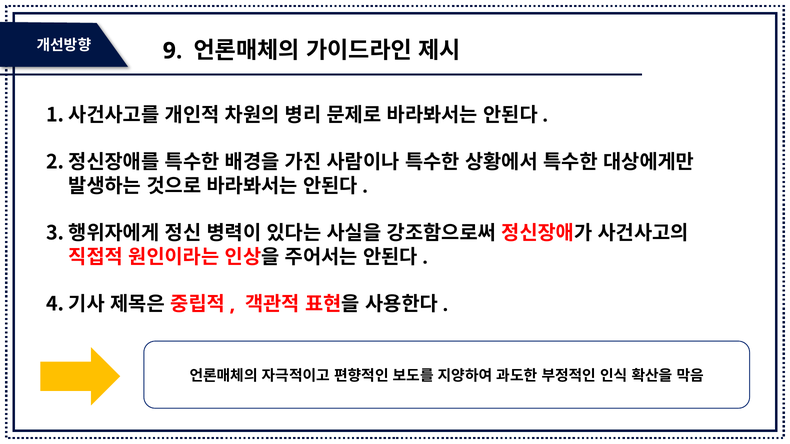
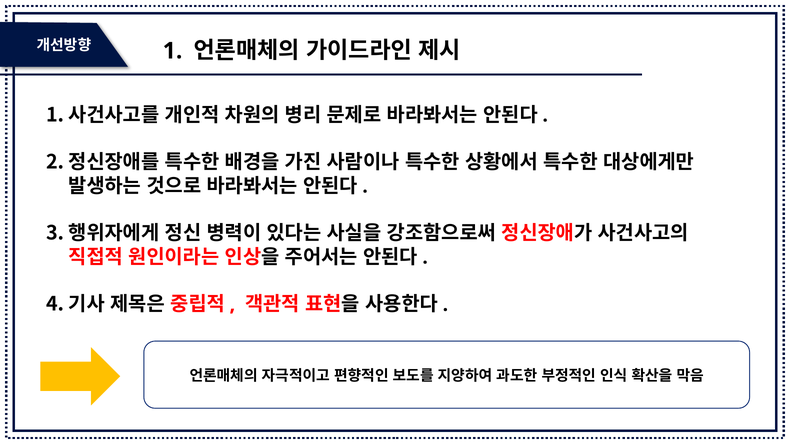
9: 9 -> 1
